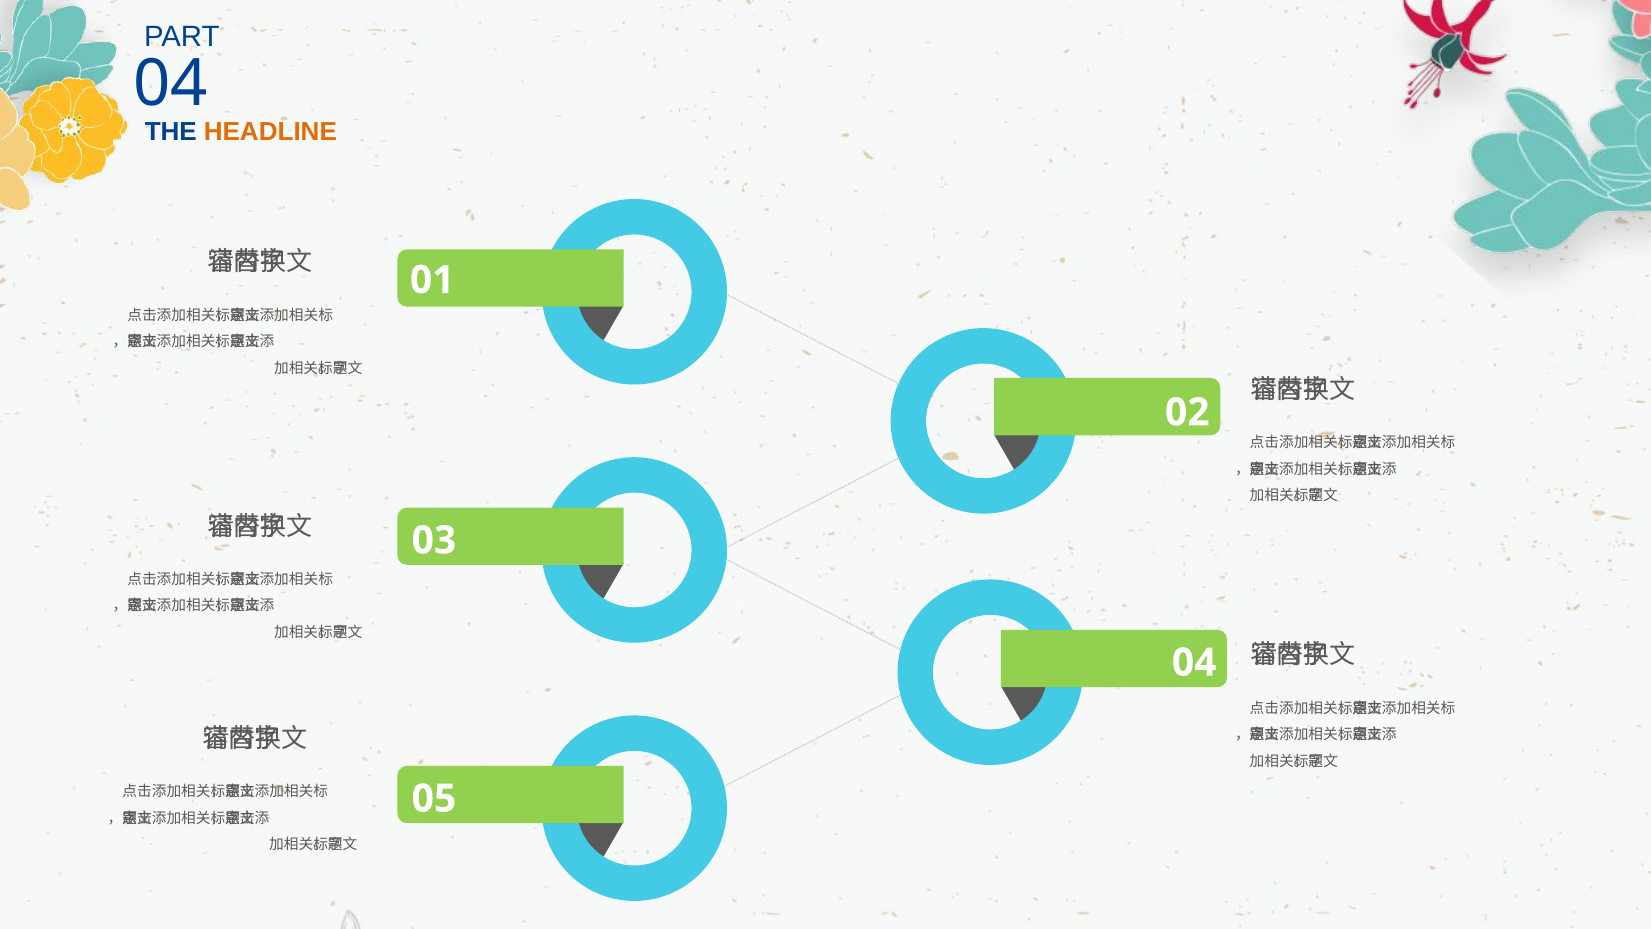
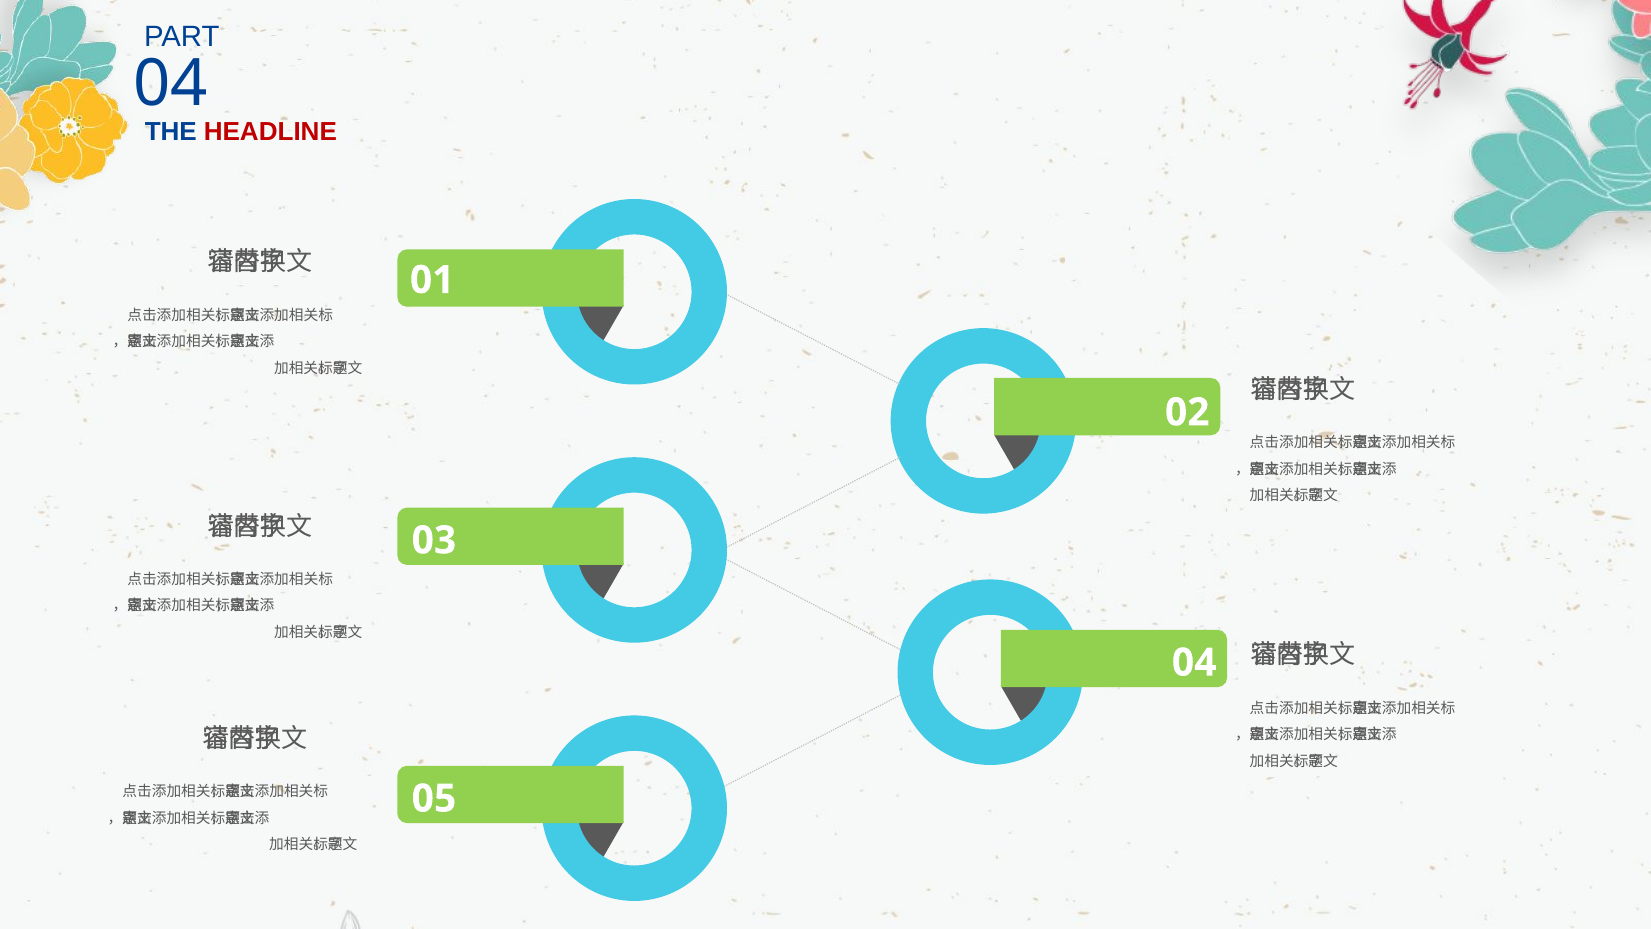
HEADLINE colour: orange -> red
